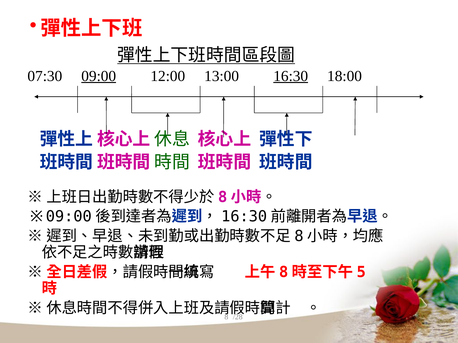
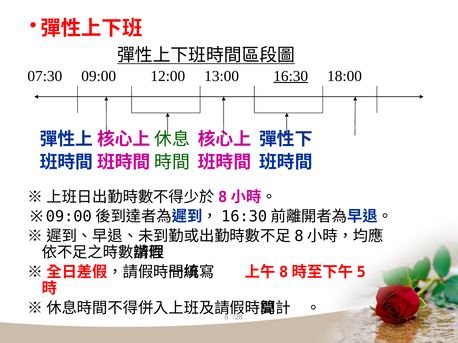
09:00 underline: present -> none
